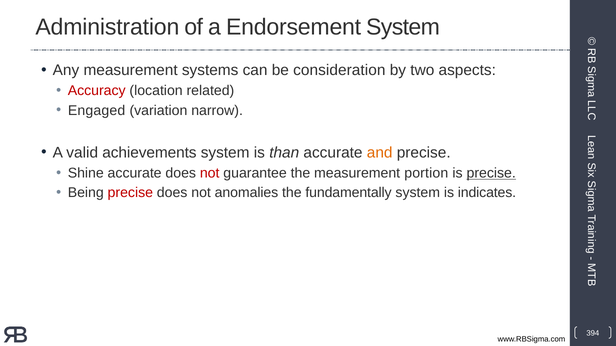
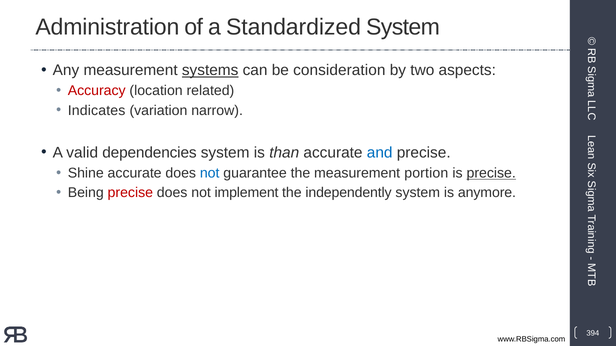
Endorsement: Endorsement -> Standardized
systems underline: none -> present
Engaged: Engaged -> Indicates
achievements: achievements -> dependencies
and colour: orange -> blue
not at (210, 173) colour: red -> blue
anomalies: anomalies -> implement
fundamentally: fundamentally -> independently
indicates: indicates -> anymore
